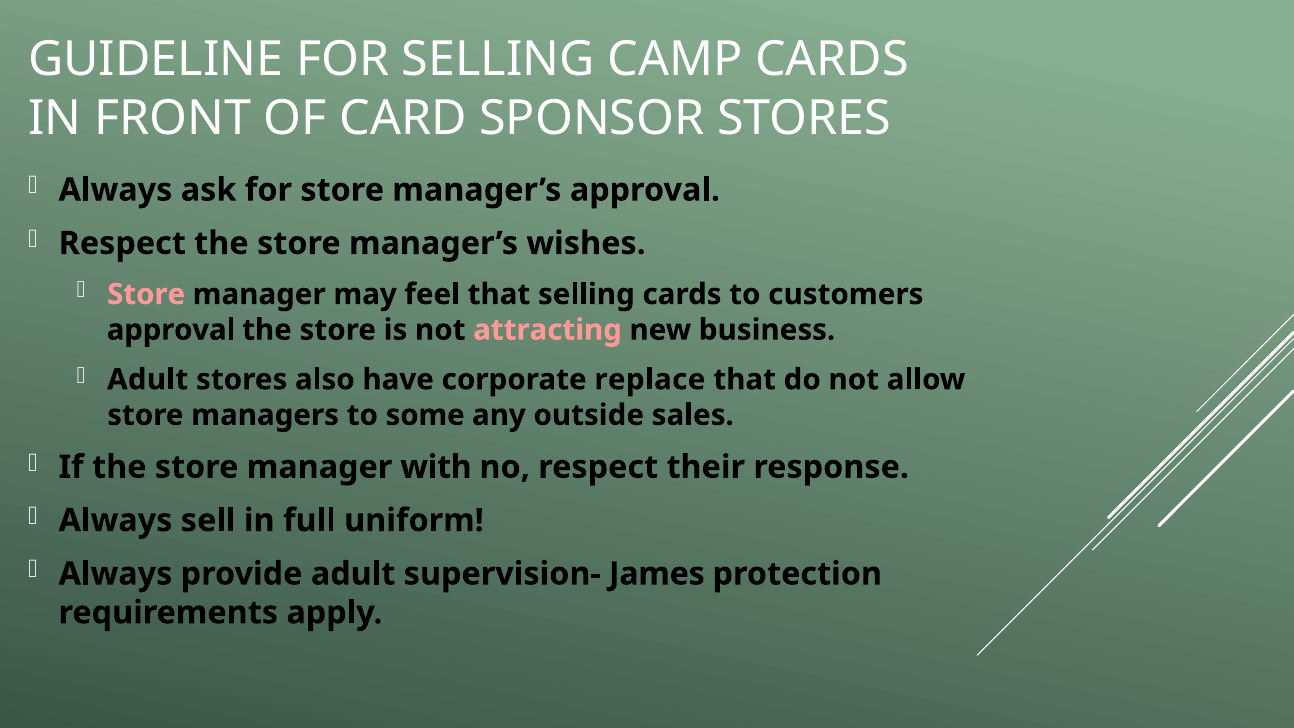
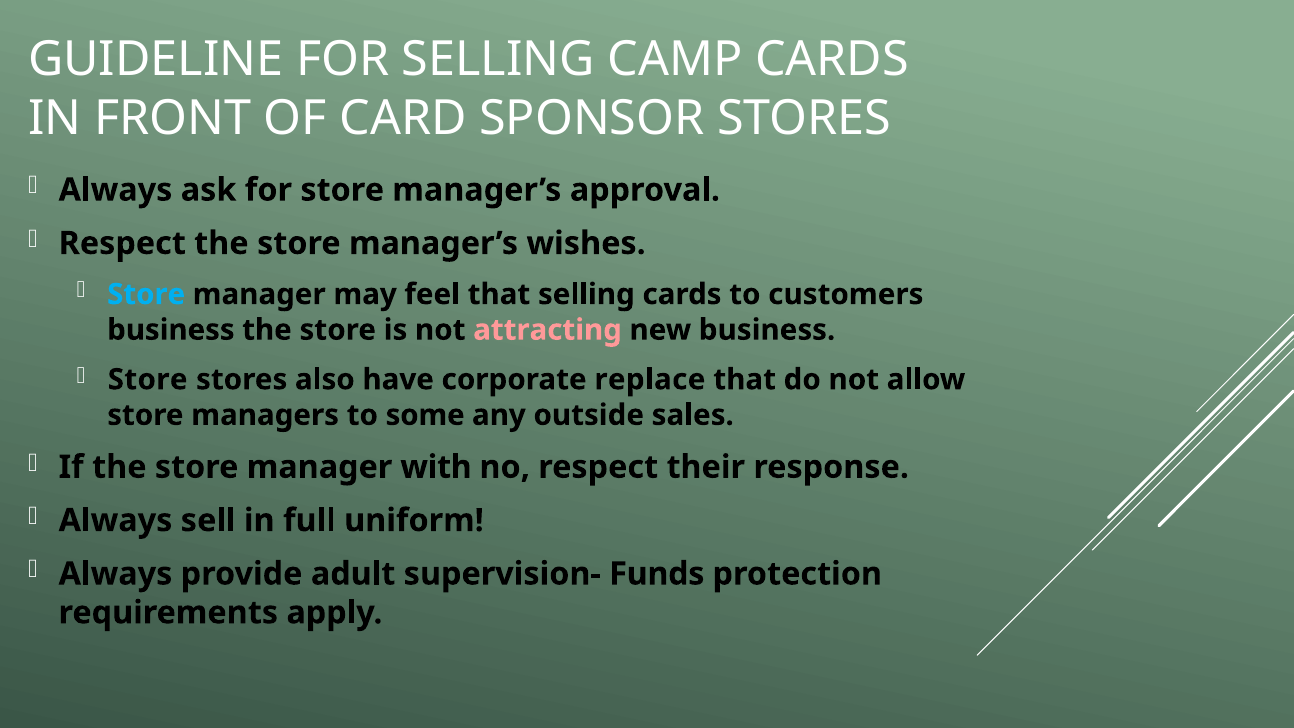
Store at (146, 294) colour: pink -> light blue
approval at (171, 330): approval -> business
Adult at (148, 379): Adult -> Store
James: James -> Funds
